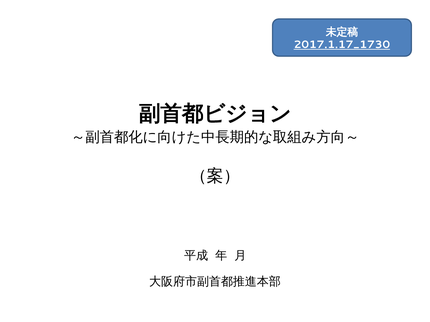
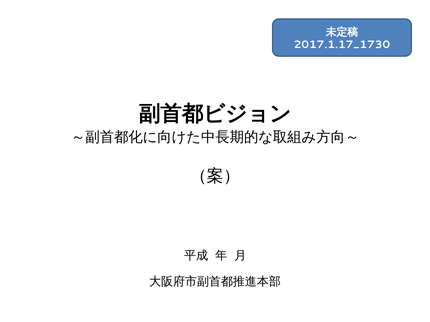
2017.1.17_1730 underline: present -> none
